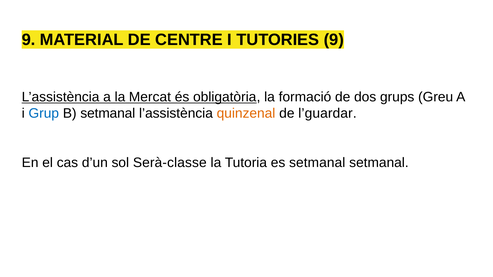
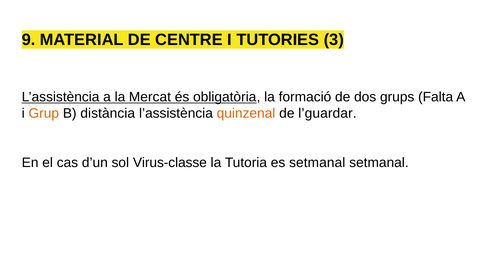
TUTORIES 9: 9 -> 3
Greu: Greu -> Falta
Grup colour: blue -> orange
B setmanal: setmanal -> distància
Serà-classe: Serà-classe -> Virus-classe
